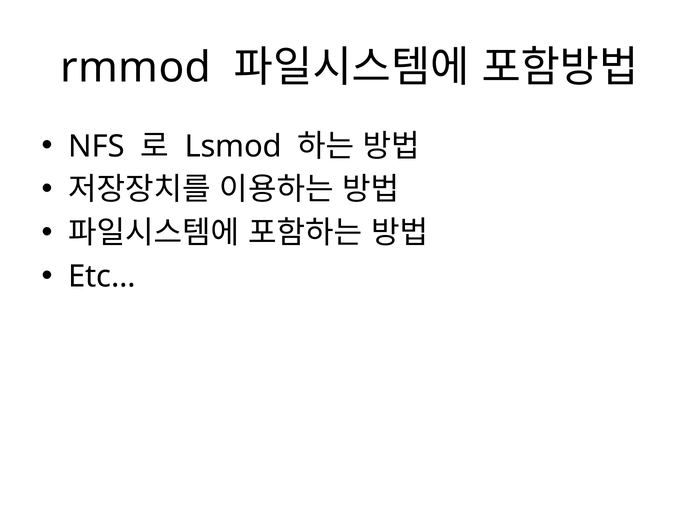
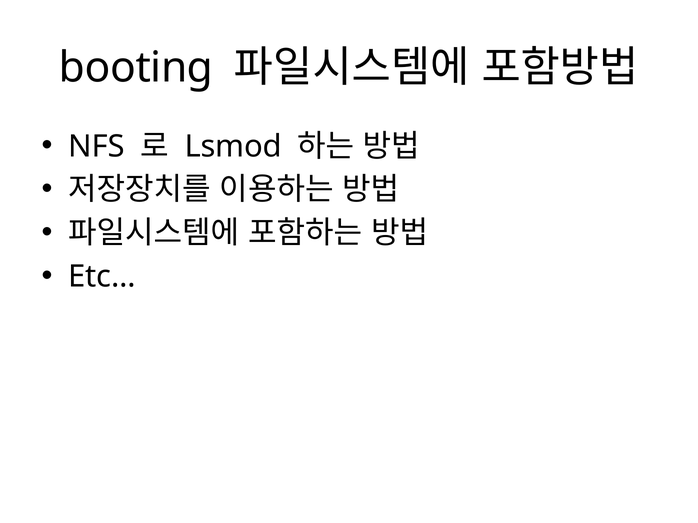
rmmod: rmmod -> booting
